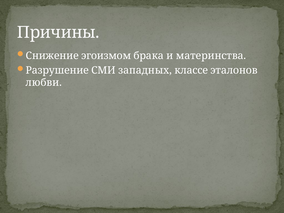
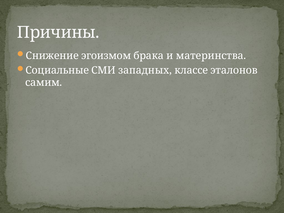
Разрушение: Разрушение -> Социальные
любви: любви -> самим
